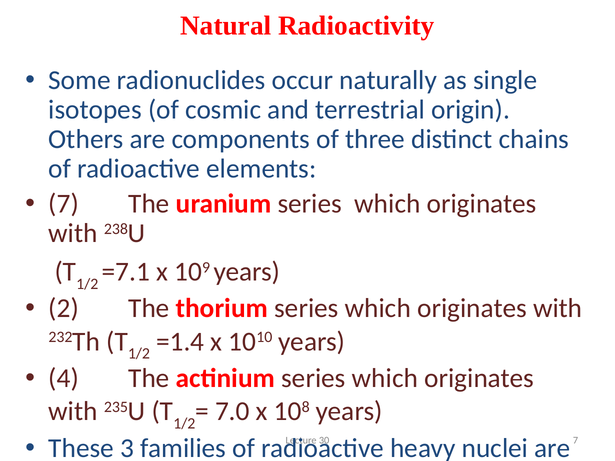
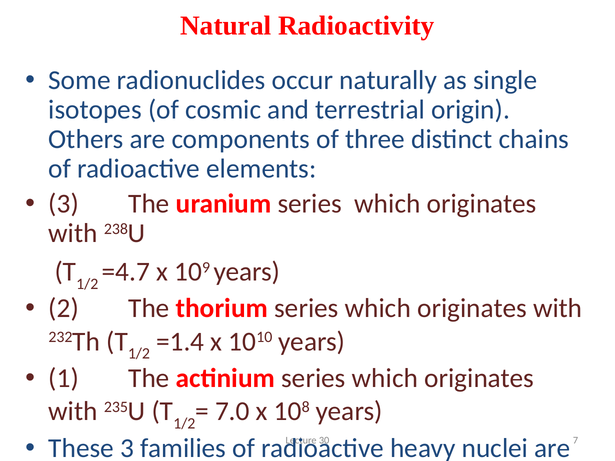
7 at (64, 204): 7 -> 3
=7.1: =7.1 -> =4.7
4: 4 -> 1
